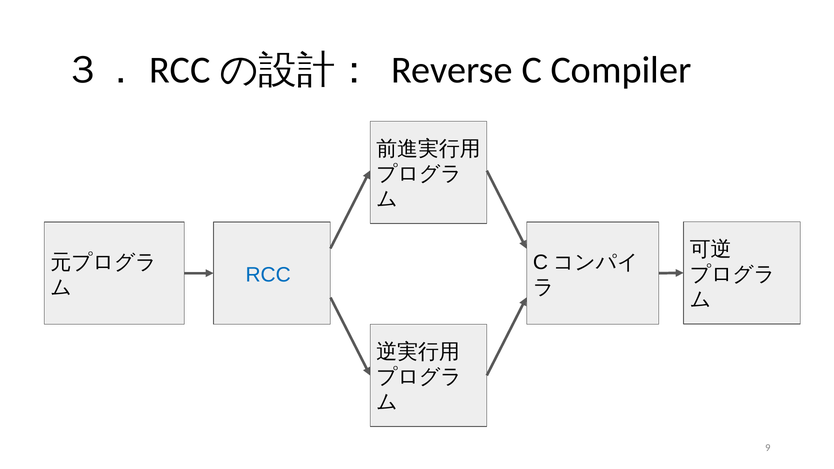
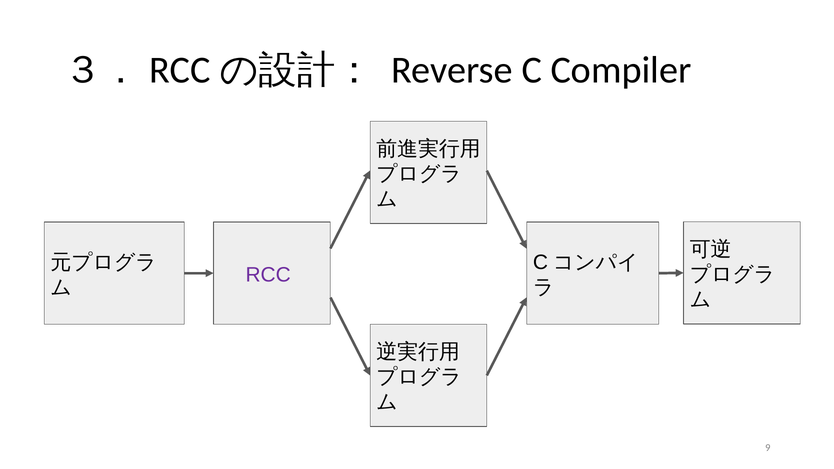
RCC colour: blue -> purple
